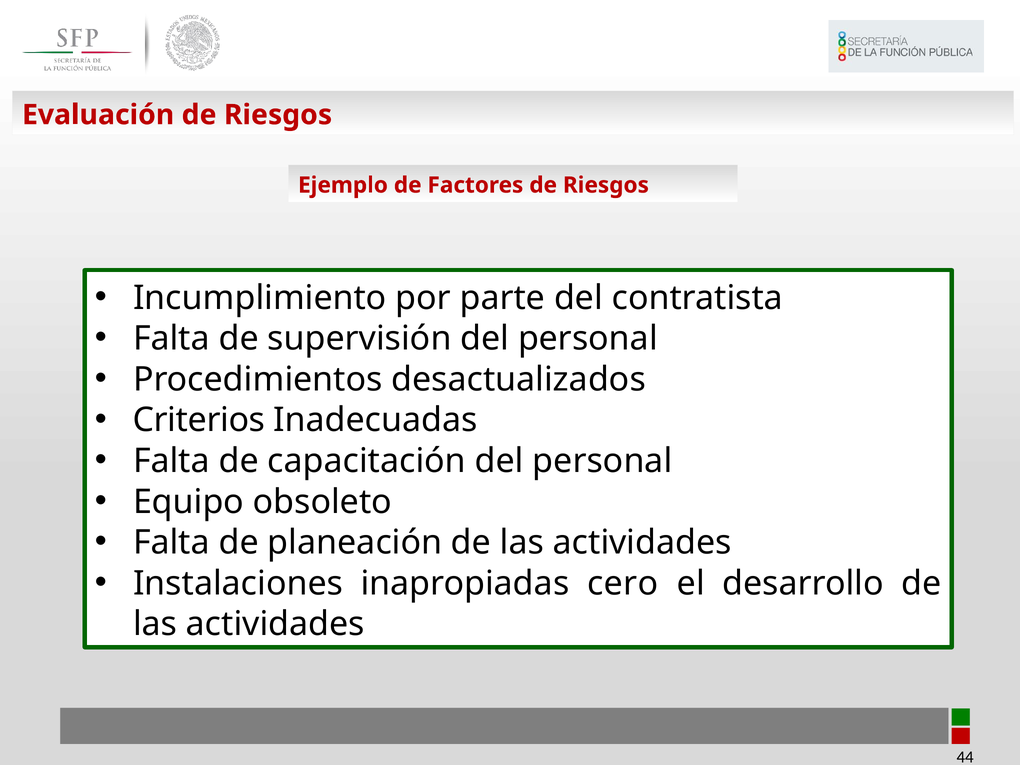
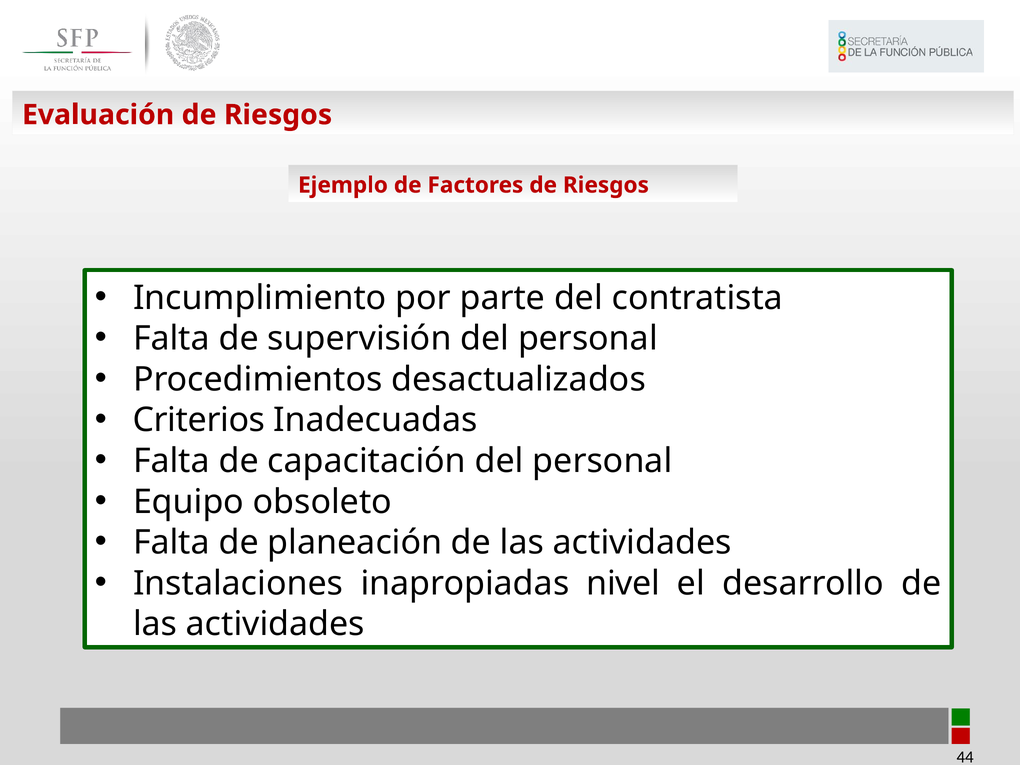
cero: cero -> nivel
